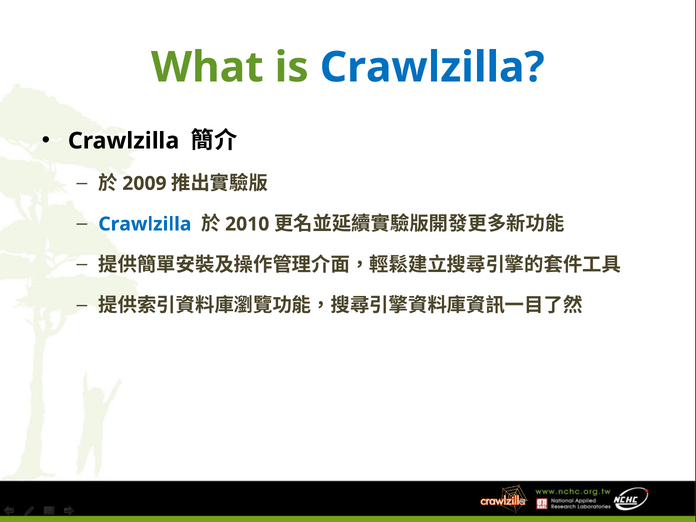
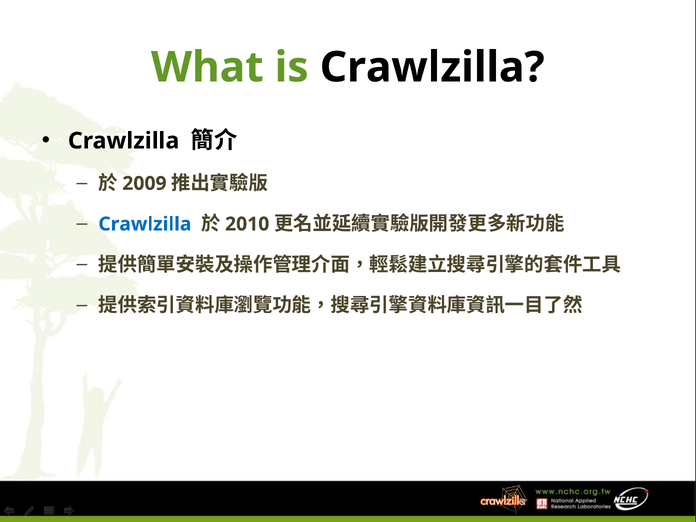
Crawlzilla at (432, 67) colour: blue -> black
